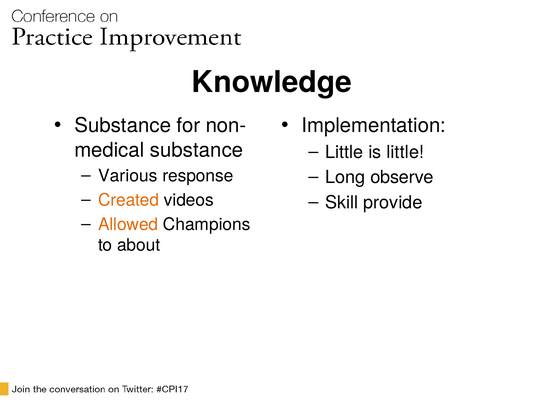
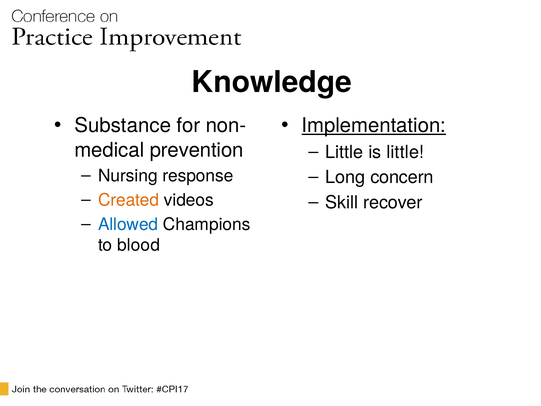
Implementation underline: none -> present
substance at (197, 150): substance -> prevention
Various: Various -> Nursing
observe: observe -> concern
provide: provide -> recover
Allowed colour: orange -> blue
about: about -> blood
